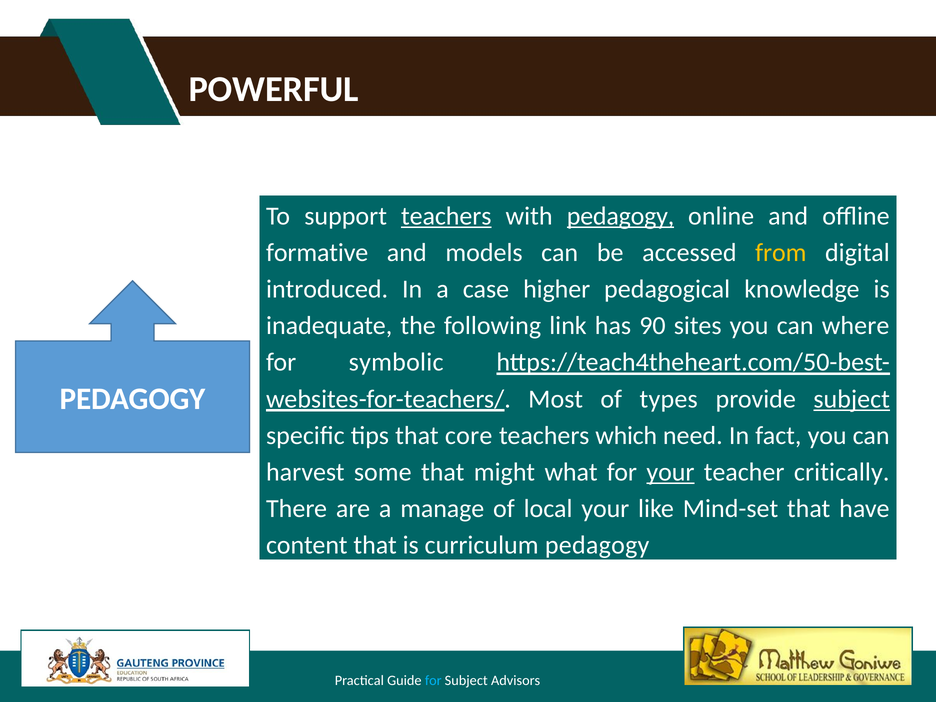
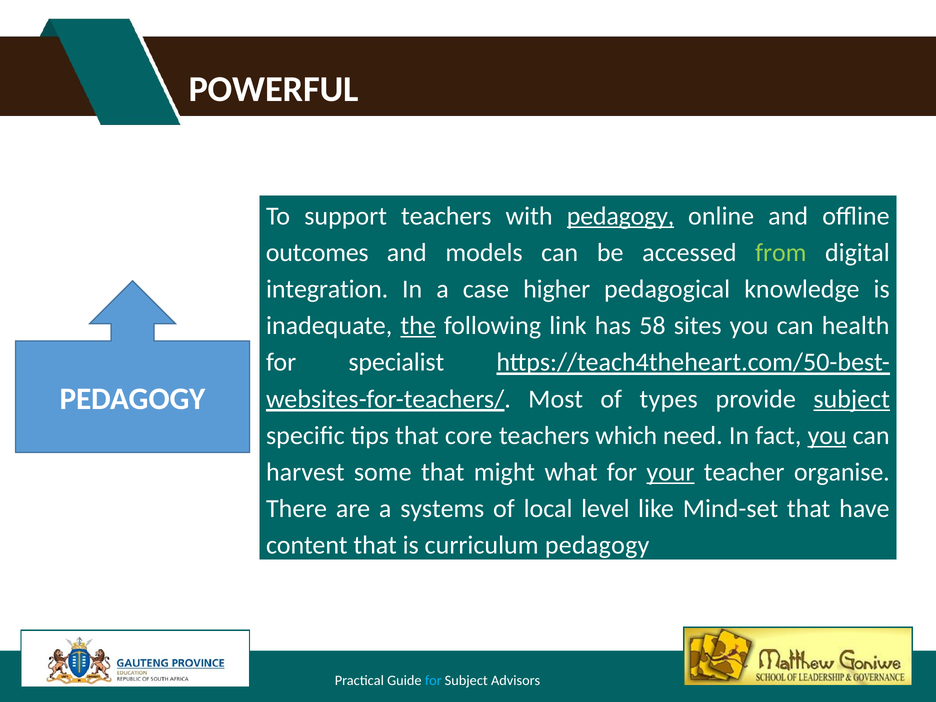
teachers at (446, 216) underline: present -> none
formative: formative -> outcomes
from colour: yellow -> light green
introduced: introduced -> integration
the underline: none -> present
90: 90 -> 58
where: where -> health
symbolic: symbolic -> specialist
you at (827, 436) underline: none -> present
critically: critically -> organise
manage: manage -> systems
local your: your -> level
